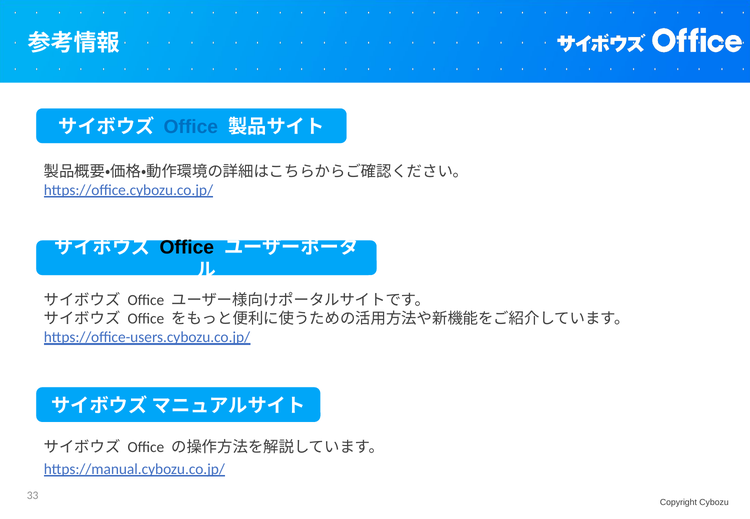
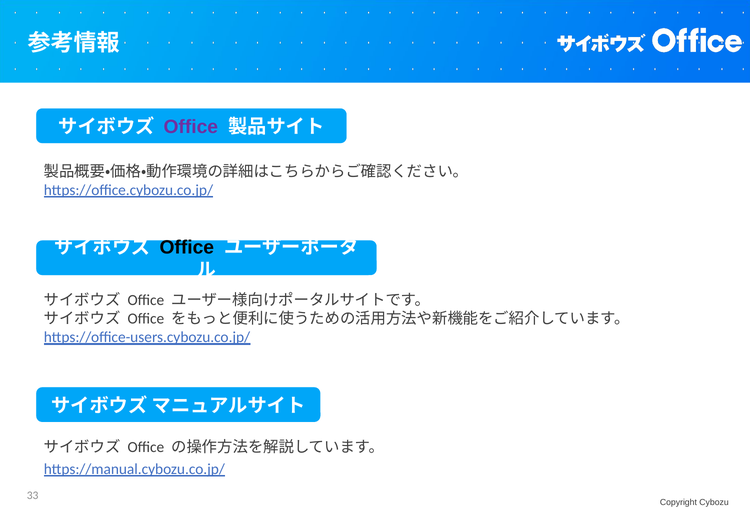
Office at (191, 127) colour: blue -> purple
